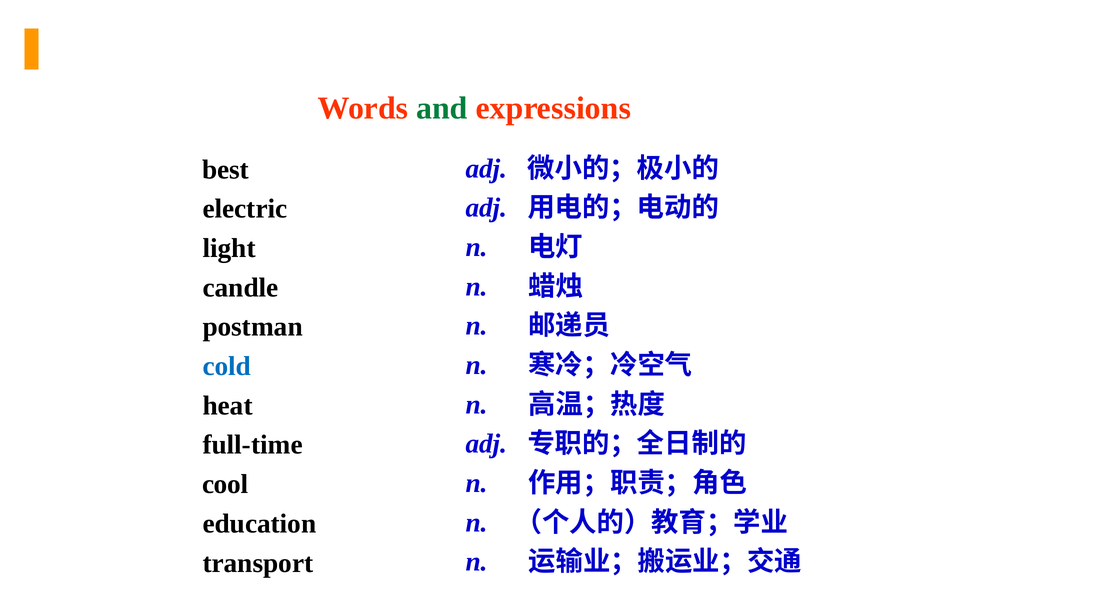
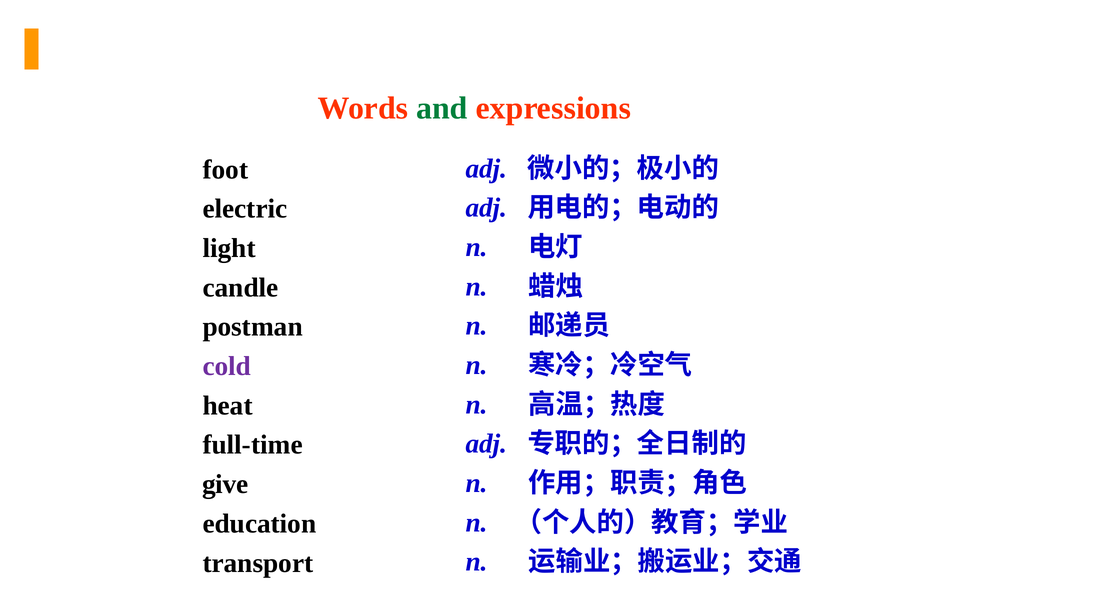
best: best -> foot
cold colour: blue -> purple
cool: cool -> give
